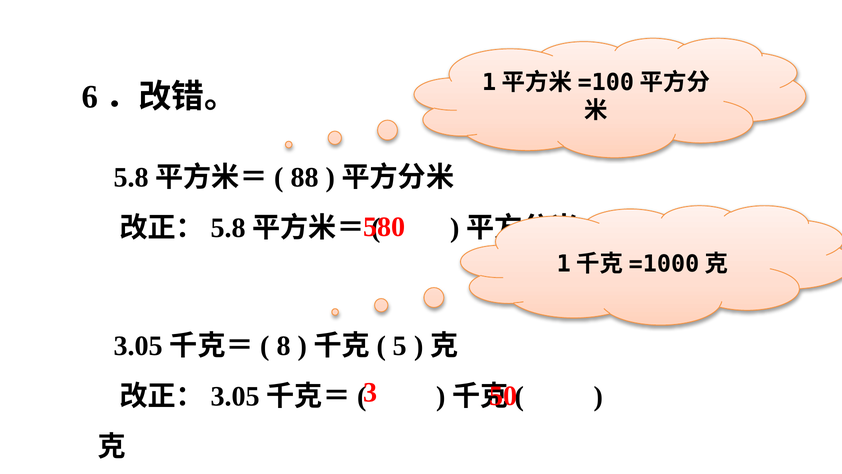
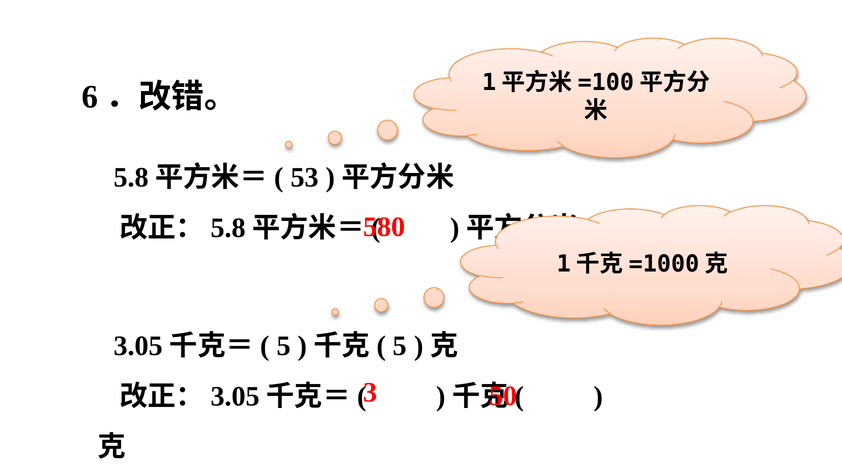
88: 88 -> 53
8 at (284, 346): 8 -> 5
